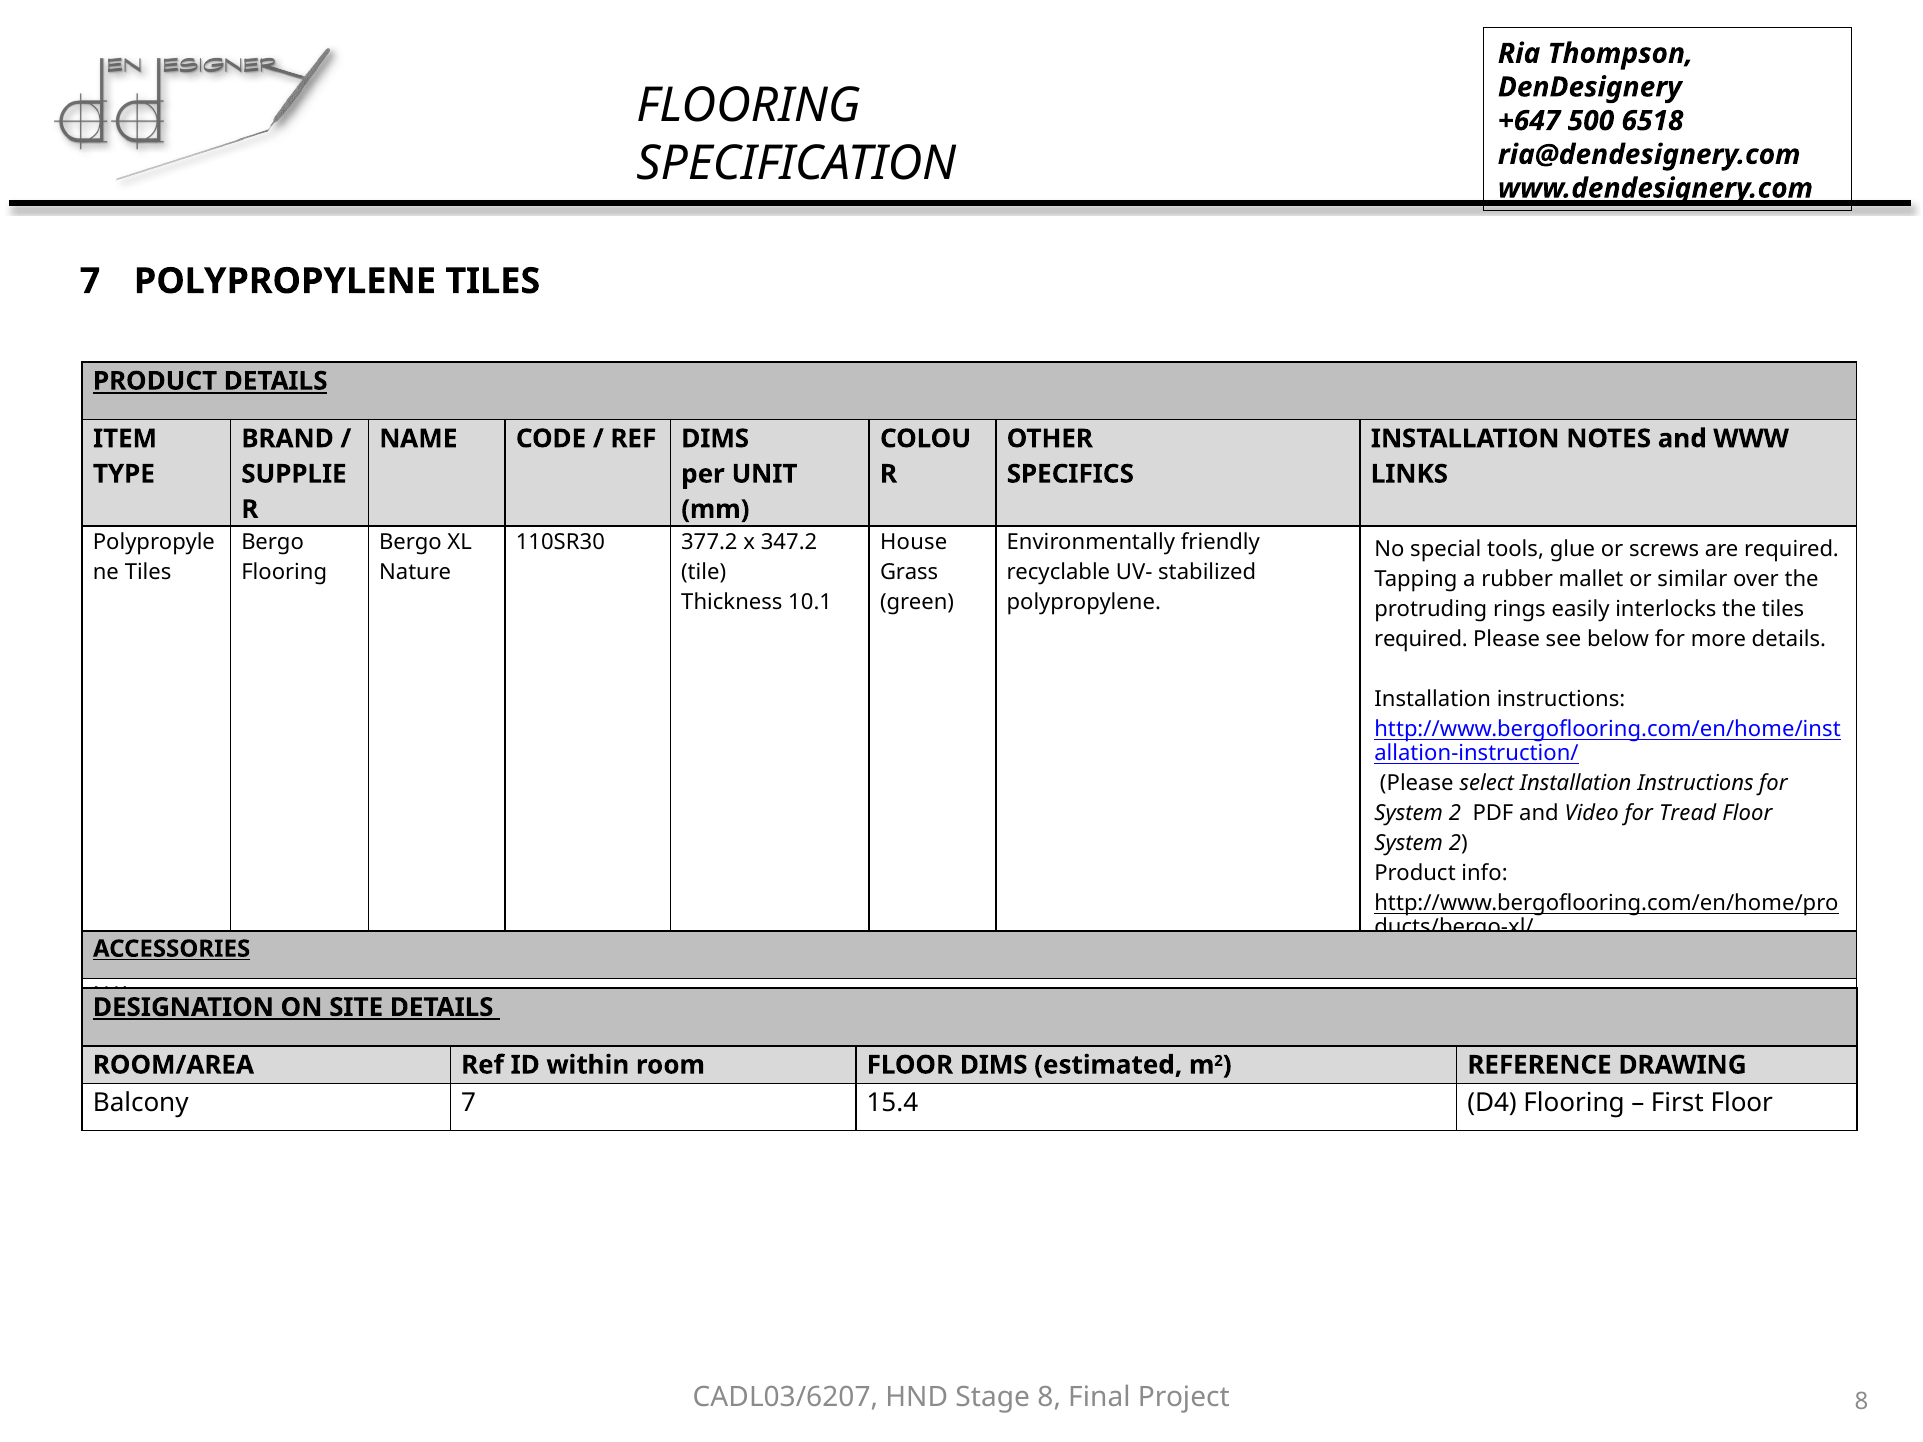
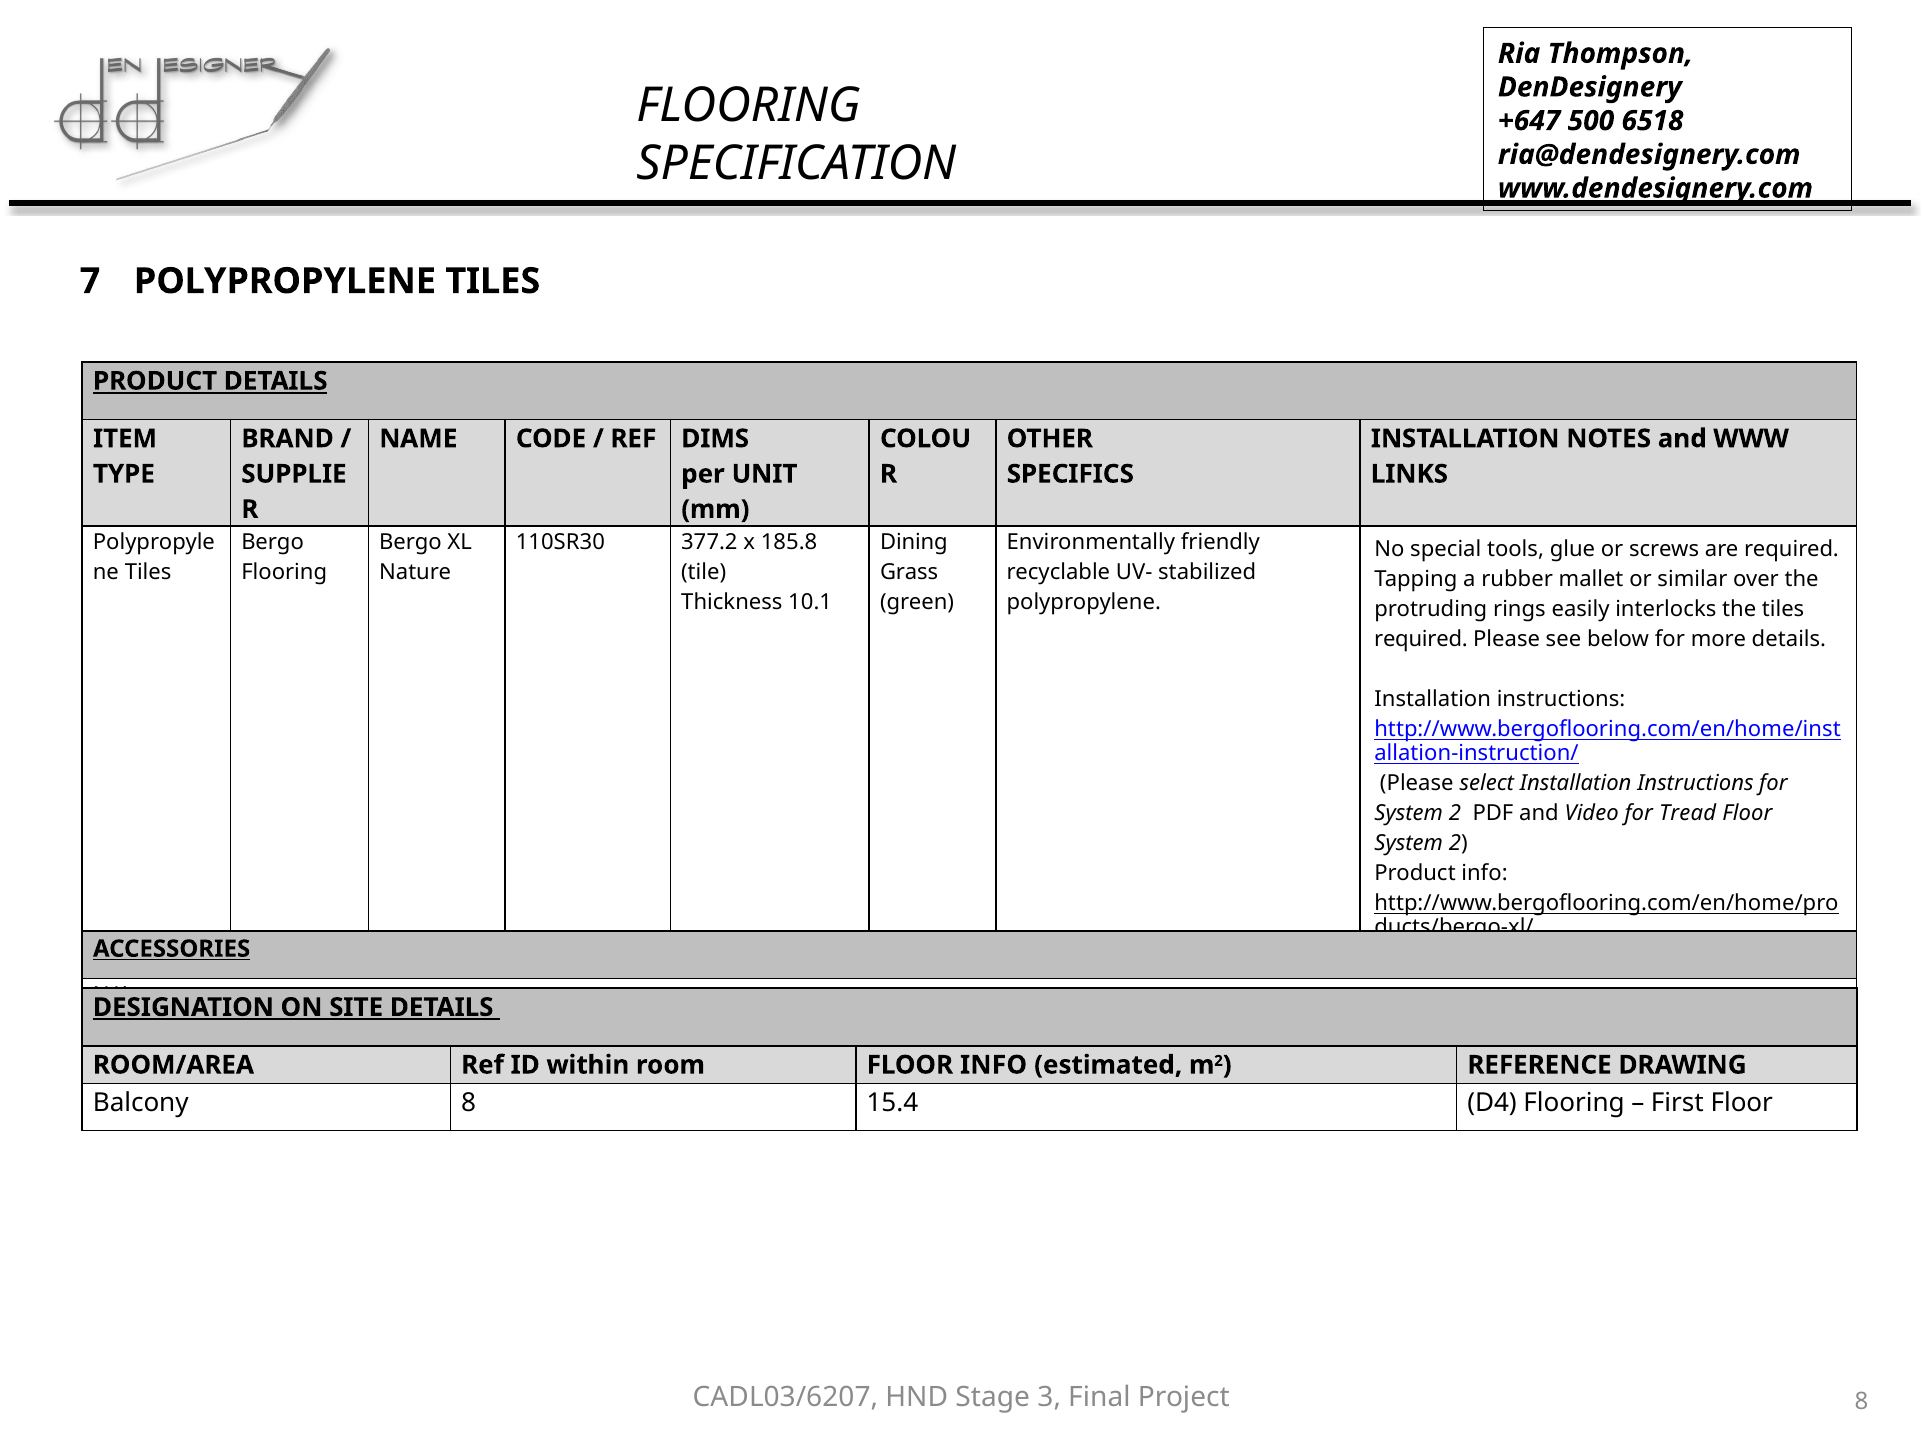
347.2: 347.2 -> 185.8
House: House -> Dining
FLOOR DIMS: DIMS -> INFO
Balcony 7: 7 -> 8
Stage 8: 8 -> 3
